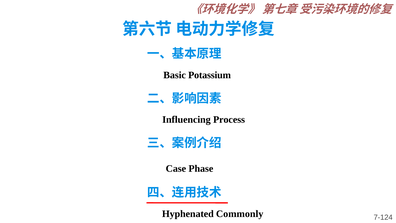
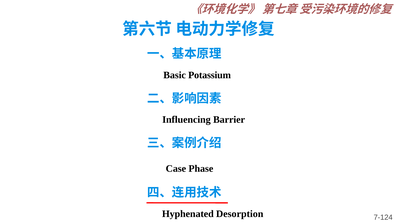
Process: Process -> Barrier
Commonly: Commonly -> Desorption
